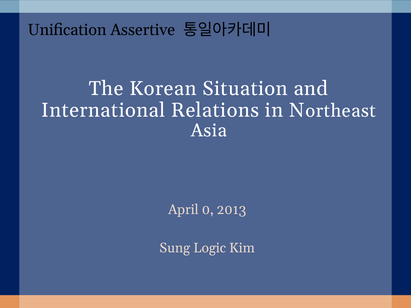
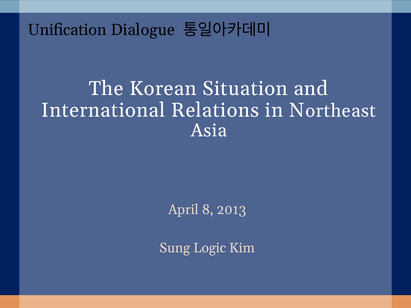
Assertive: Assertive -> Dialogue
0: 0 -> 8
